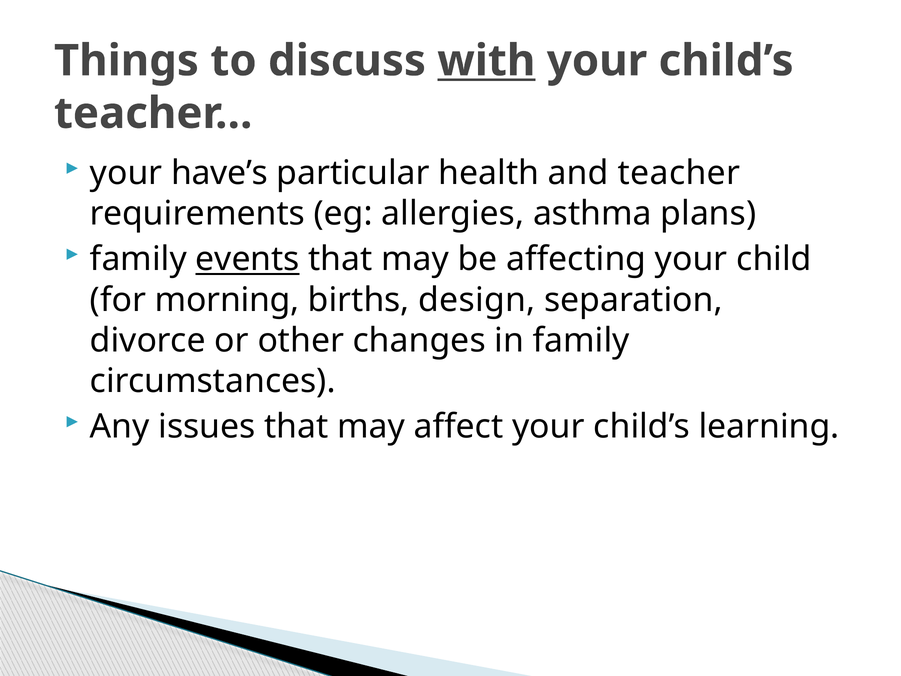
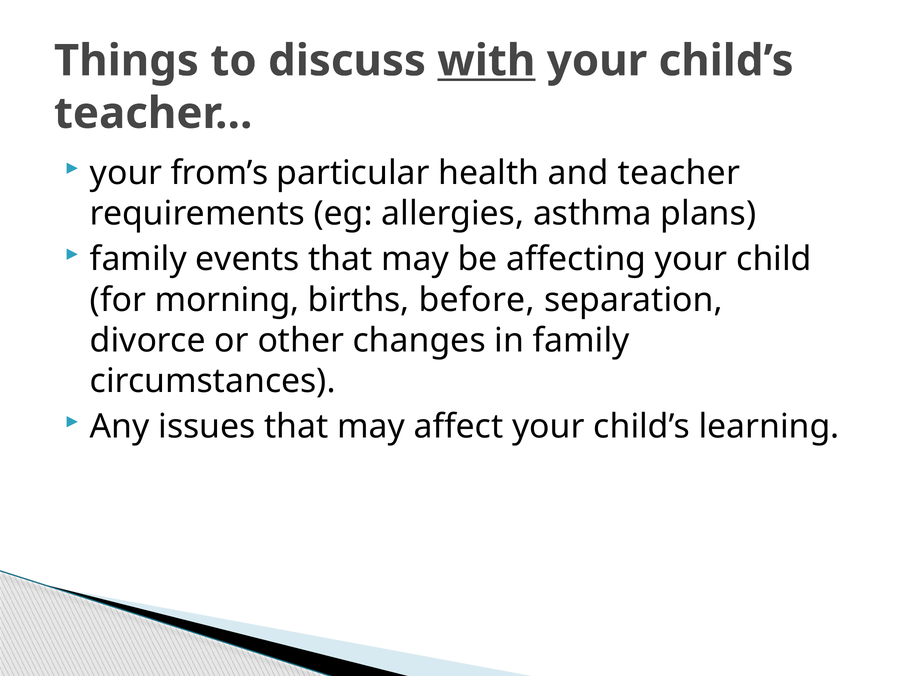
have’s: have’s -> from’s
events underline: present -> none
design: design -> before
